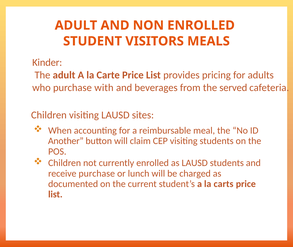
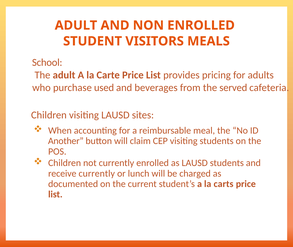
Kinder: Kinder -> School
with: with -> used
receive purchase: purchase -> currently
